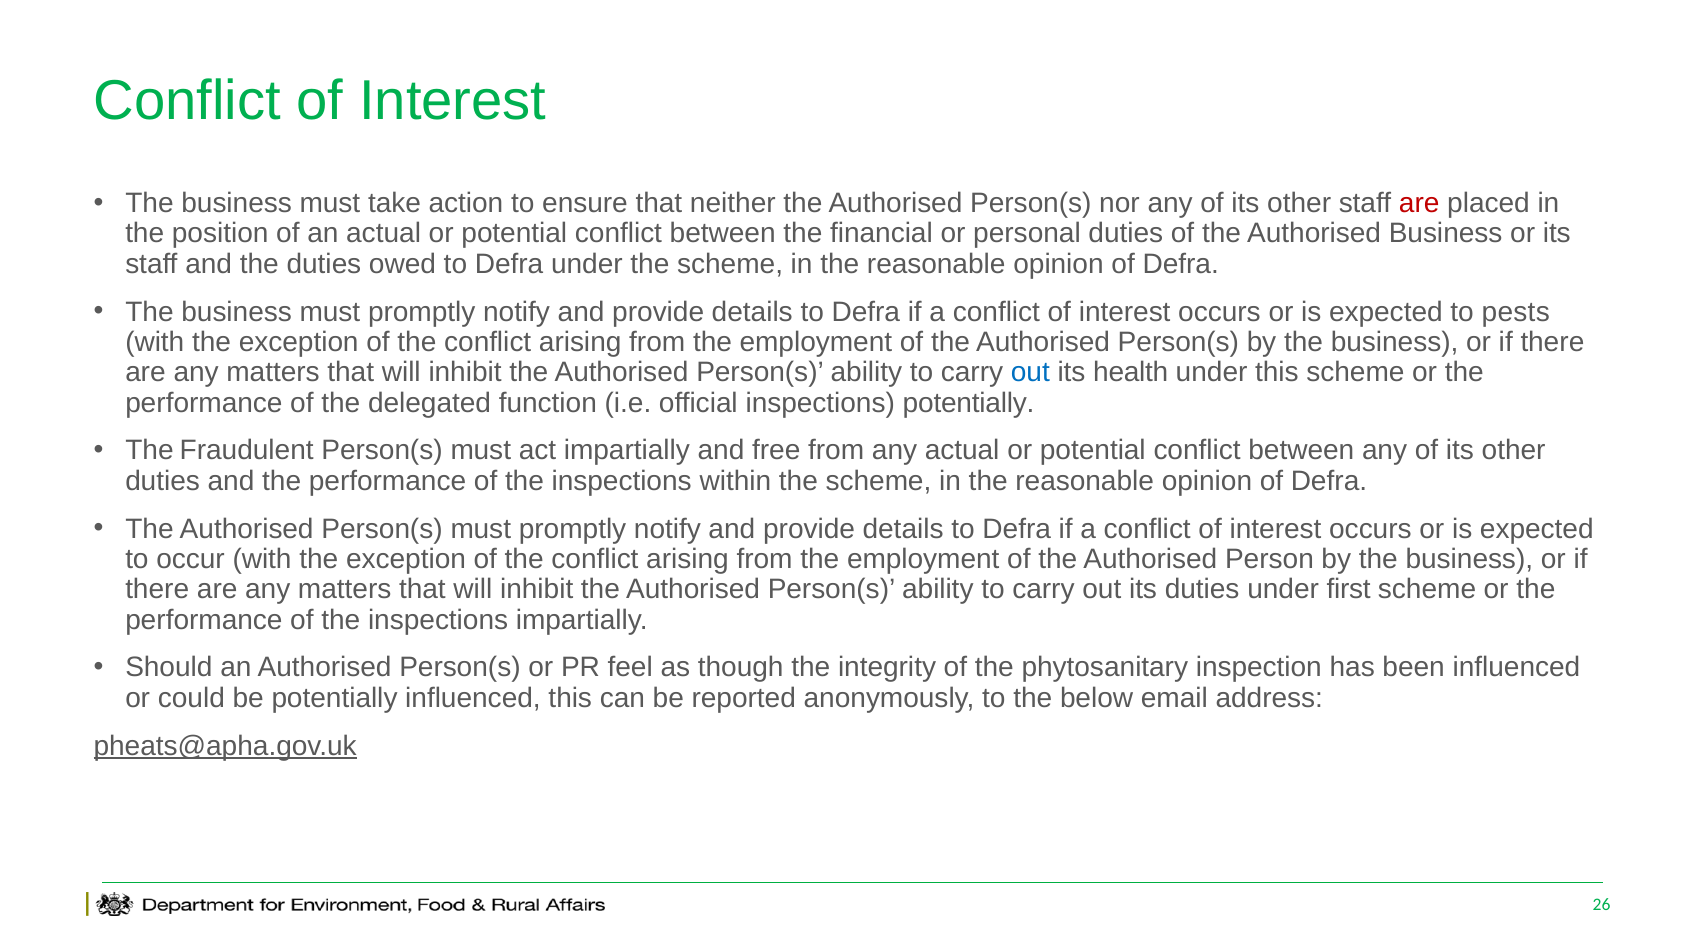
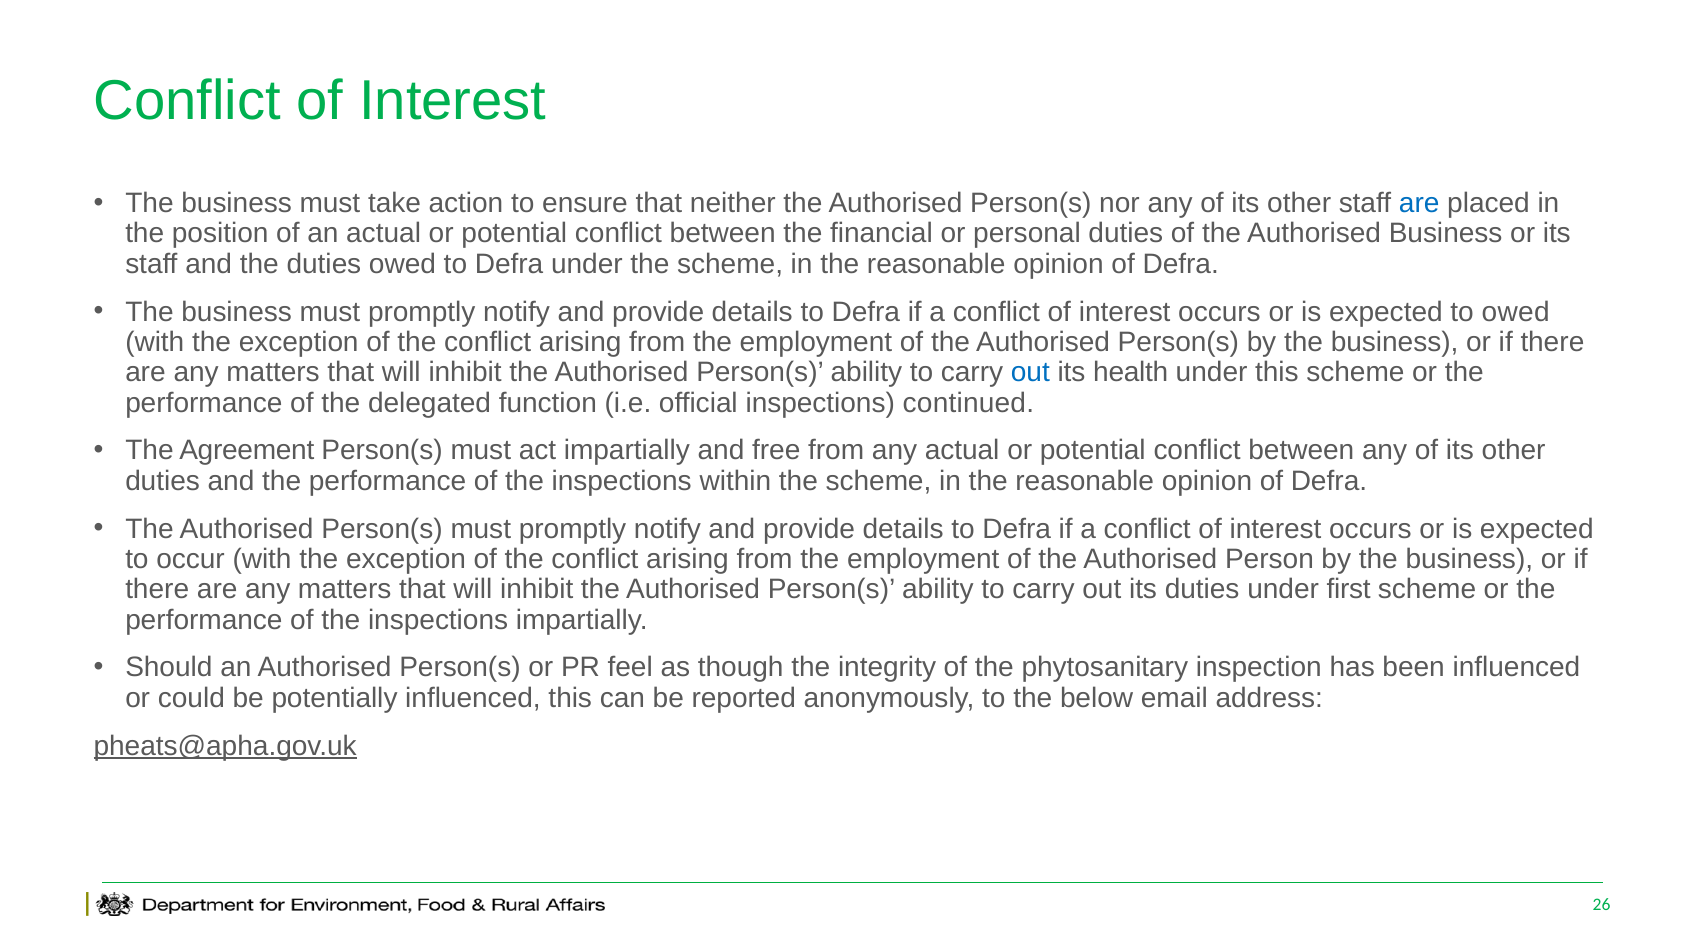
are at (1419, 203) colour: red -> blue
to pests: pests -> owed
inspections potentially: potentially -> continued
Fraudulent: Fraudulent -> Agreement
